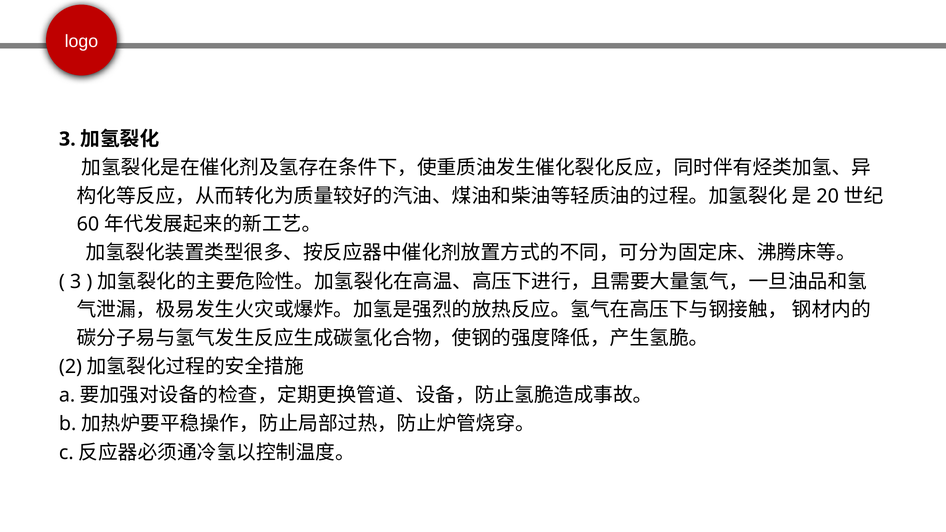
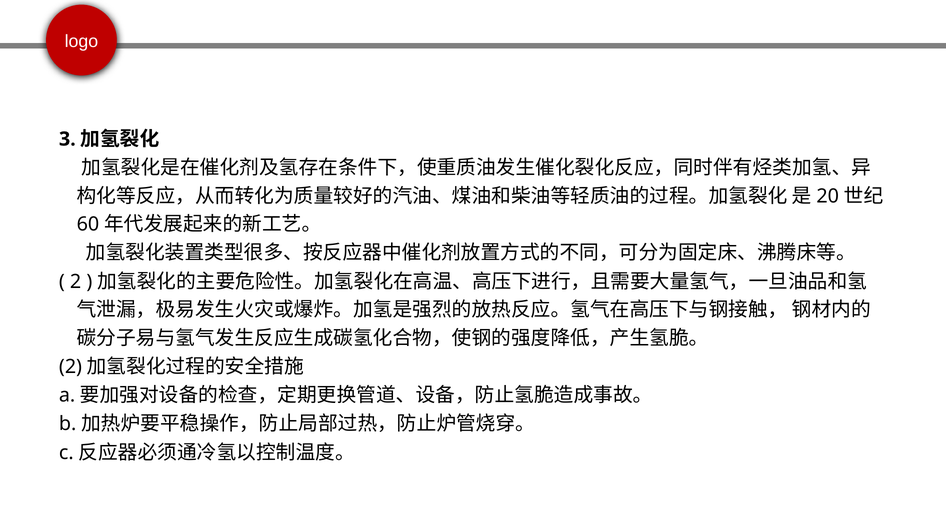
3 at (76, 282): 3 -> 2
